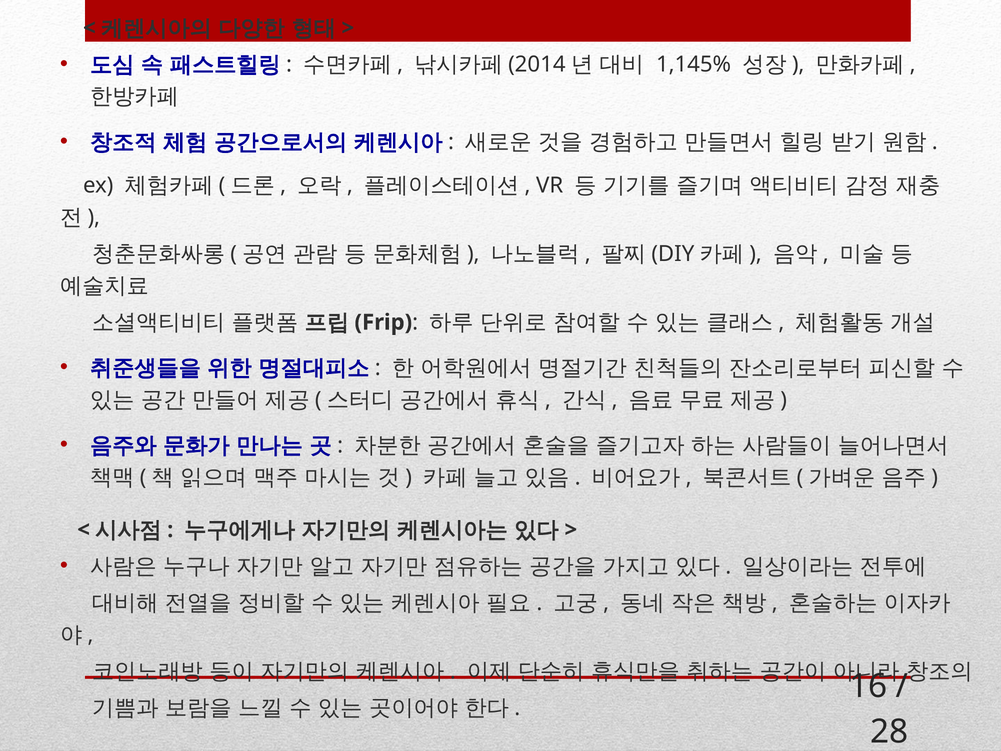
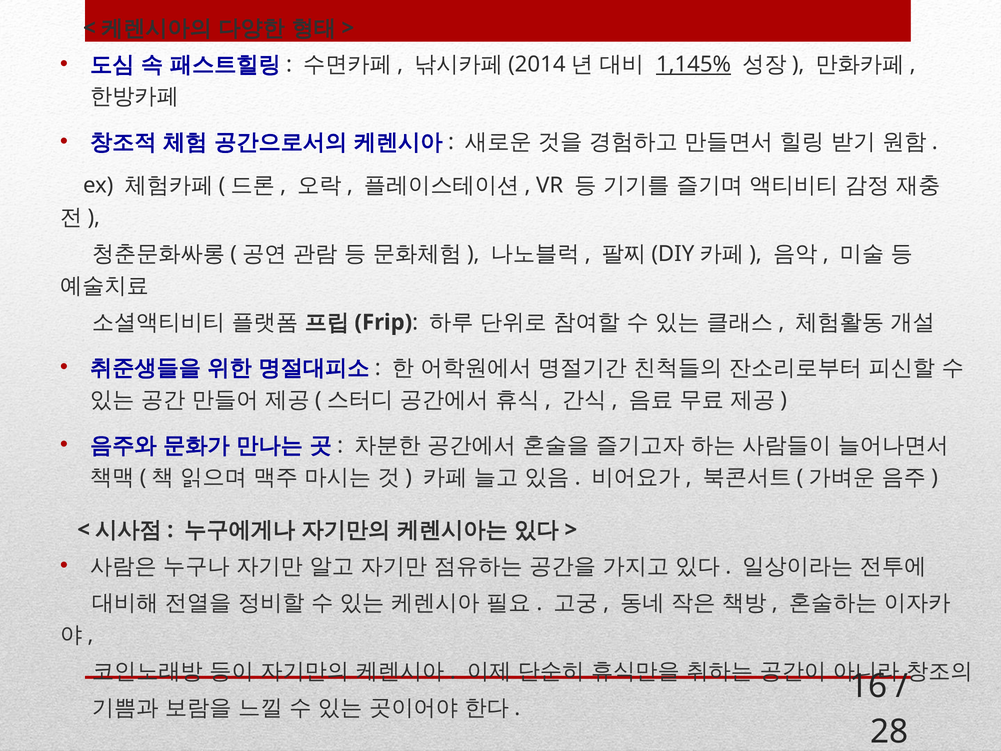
1,145% underline: none -> present
